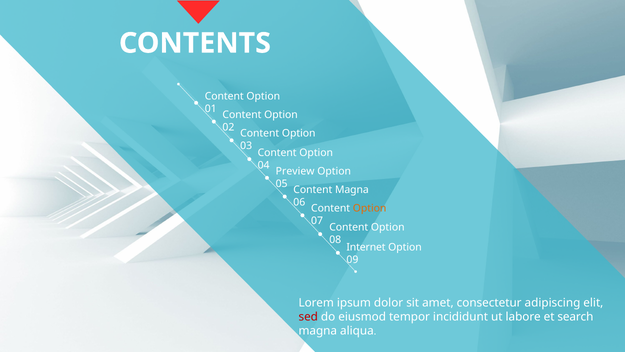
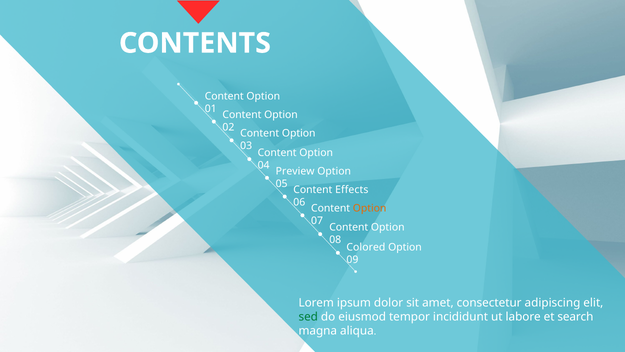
Content Magna: Magna -> Effects
Internet: Internet -> Colored
sed colour: red -> green
